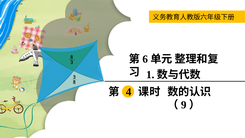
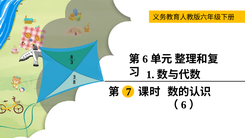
4: 4 -> 7
9 at (184, 105): 9 -> 6
